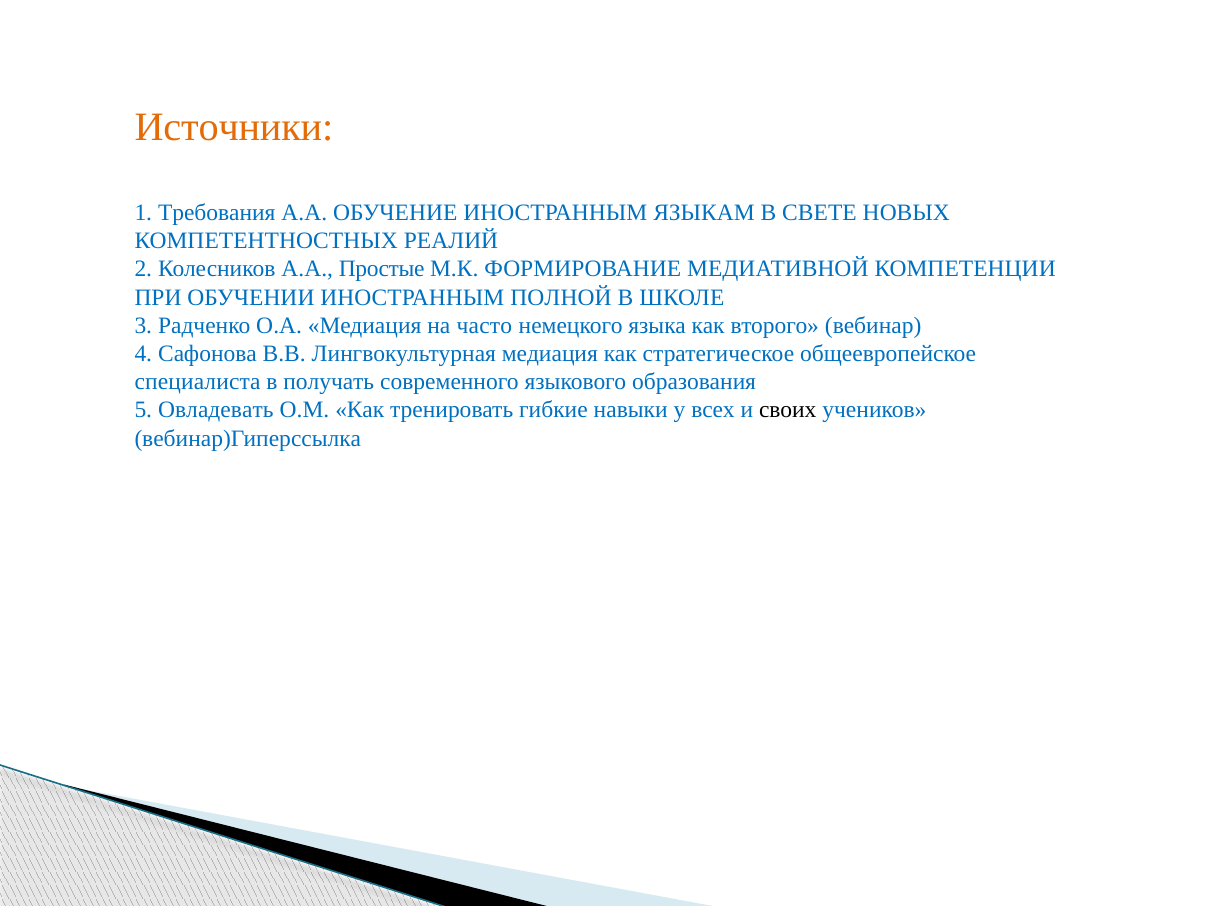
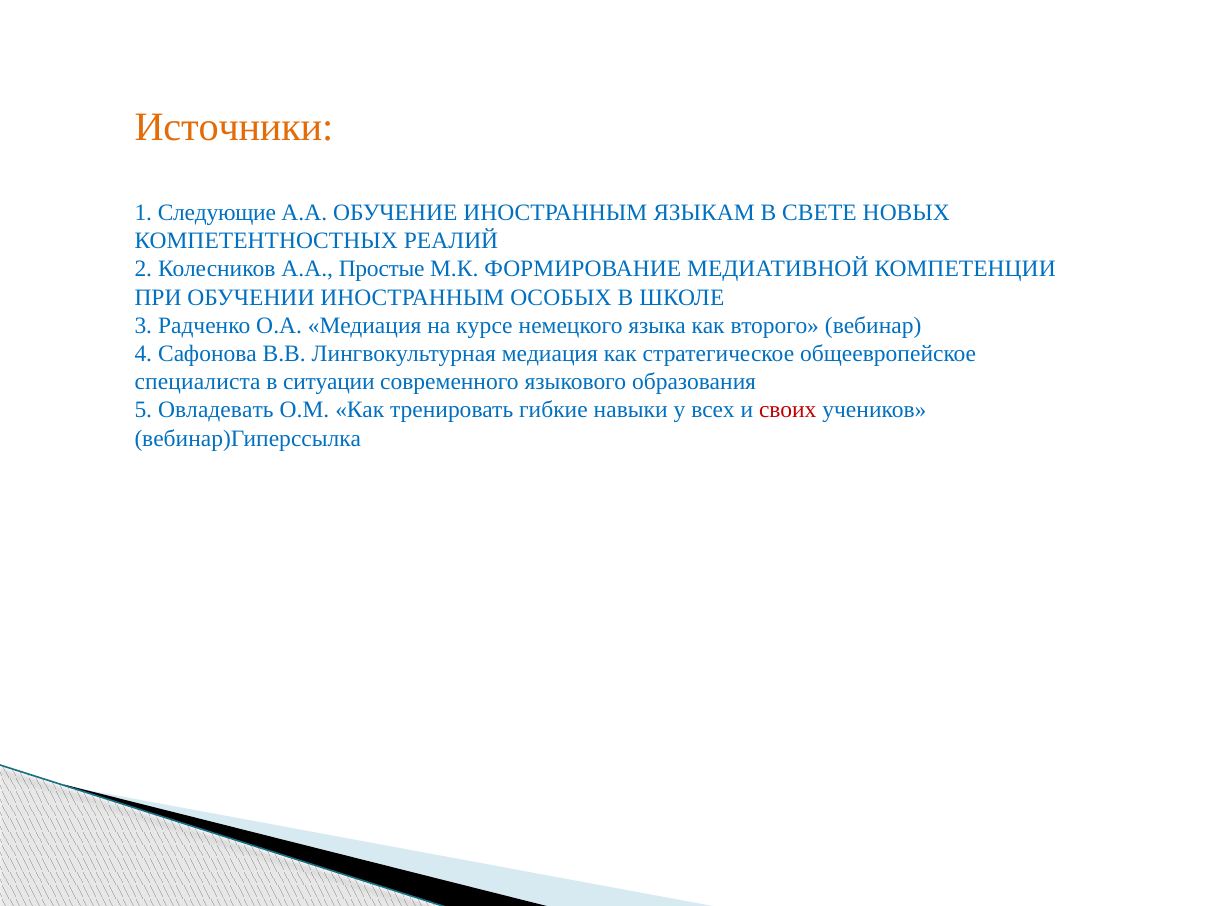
Требования: Требования -> Следующие
ПОЛНОЙ: ПОЛНОЙ -> ОСОБЫХ
часто: часто -> курсе
получать: получать -> ситуации
своих colour: black -> red
